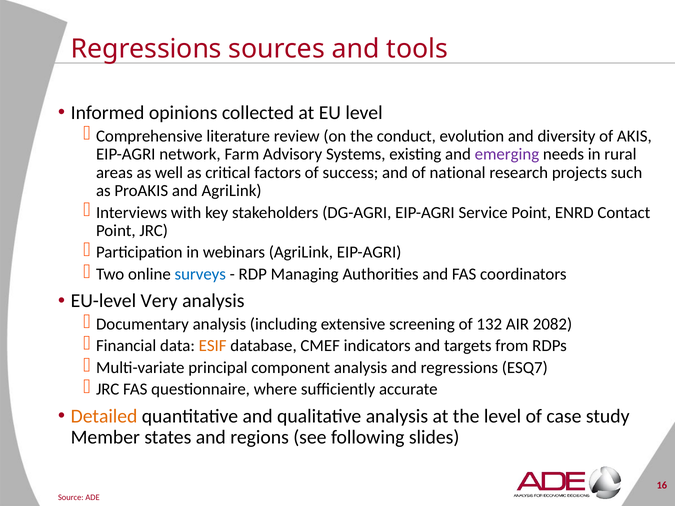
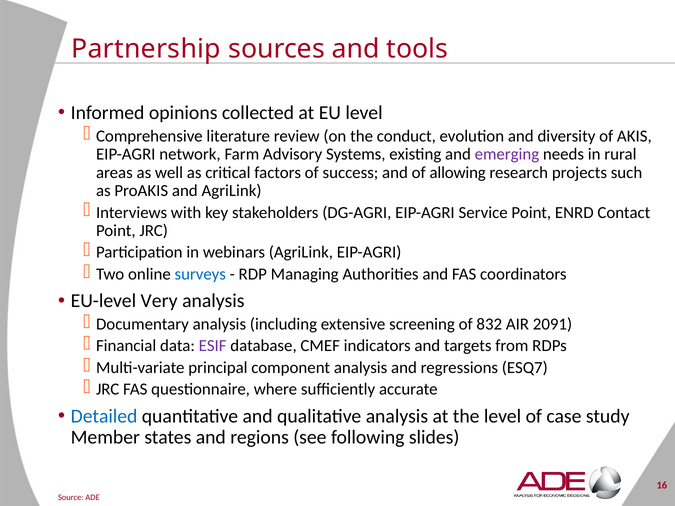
Regressions at (146, 49): Regressions -> Partnership
national: national -> allowing
132: 132 -> 832
2082: 2082 -> 2091
ESIF colour: orange -> purple
Detailed colour: orange -> blue
